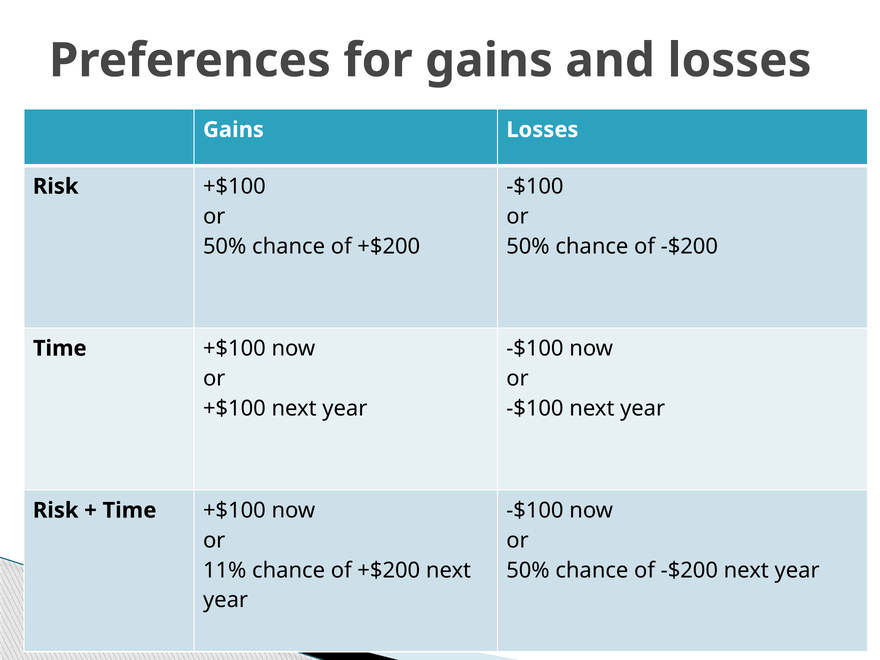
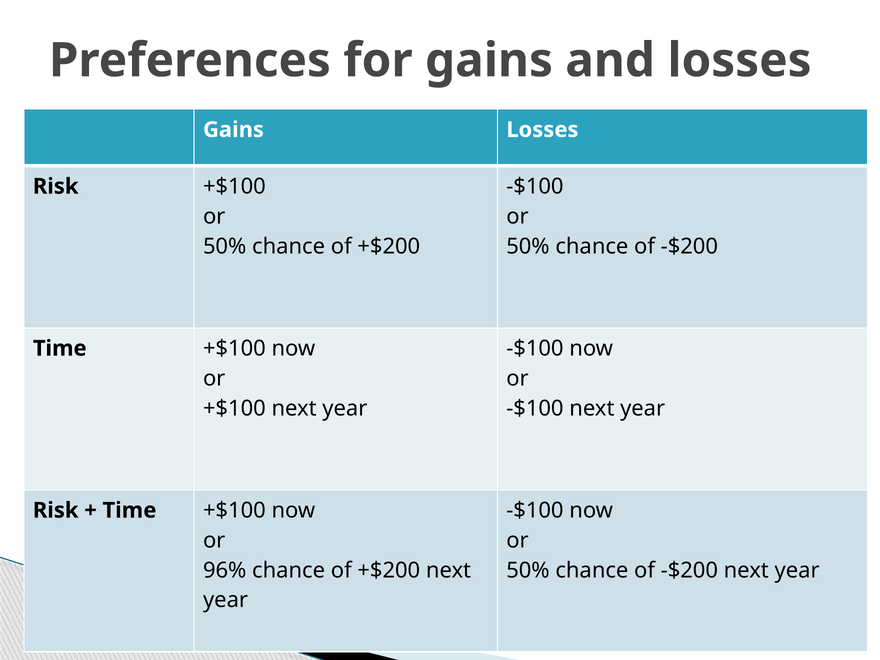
11%: 11% -> 96%
